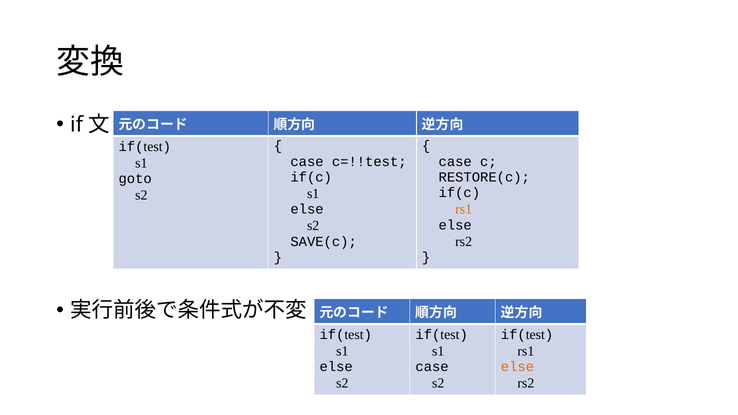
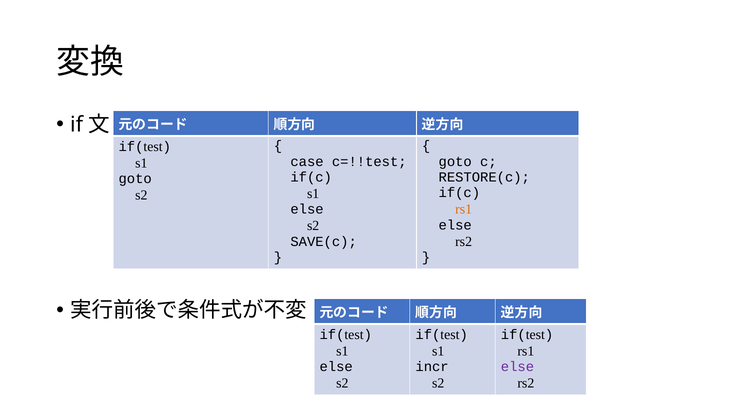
case at (455, 162): case -> goto
case at (432, 367): case -> incr
else at (517, 367) colour: orange -> purple
